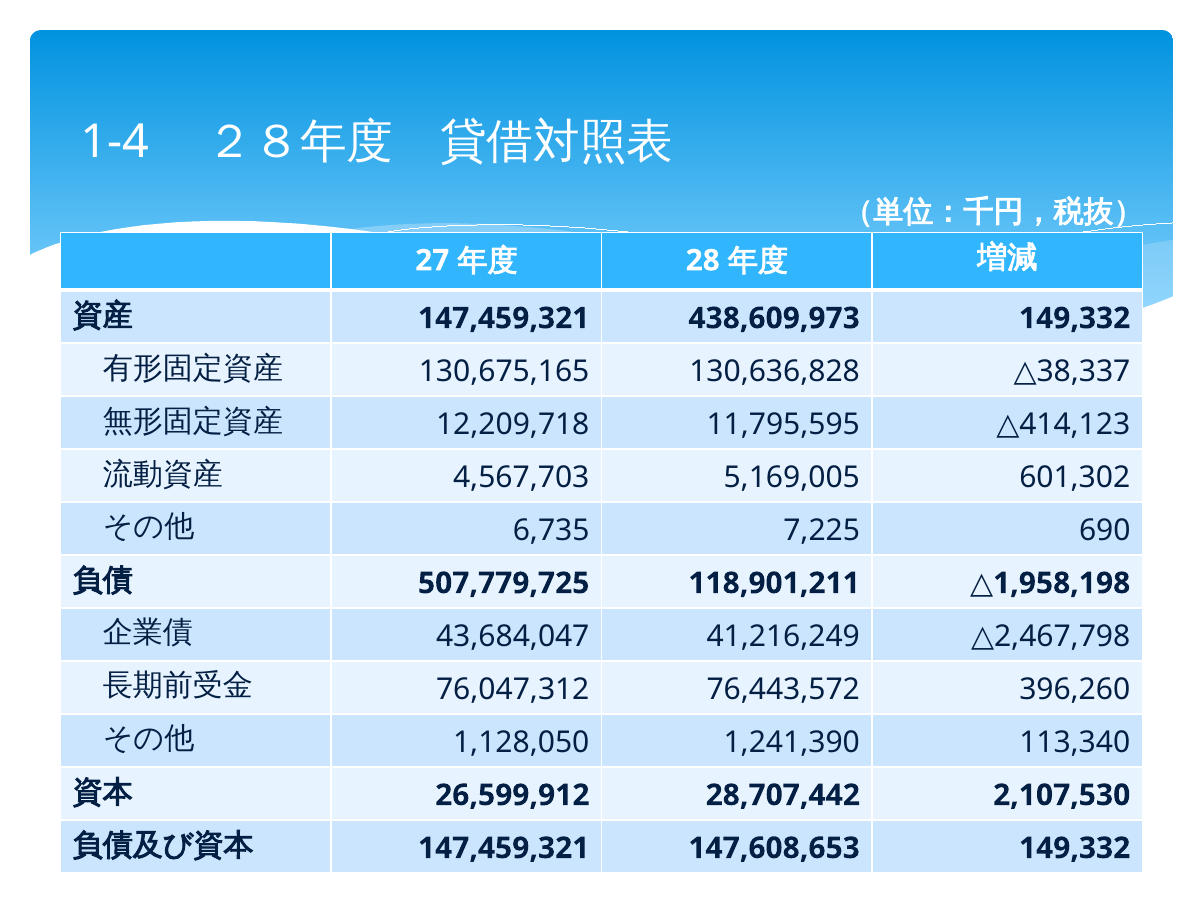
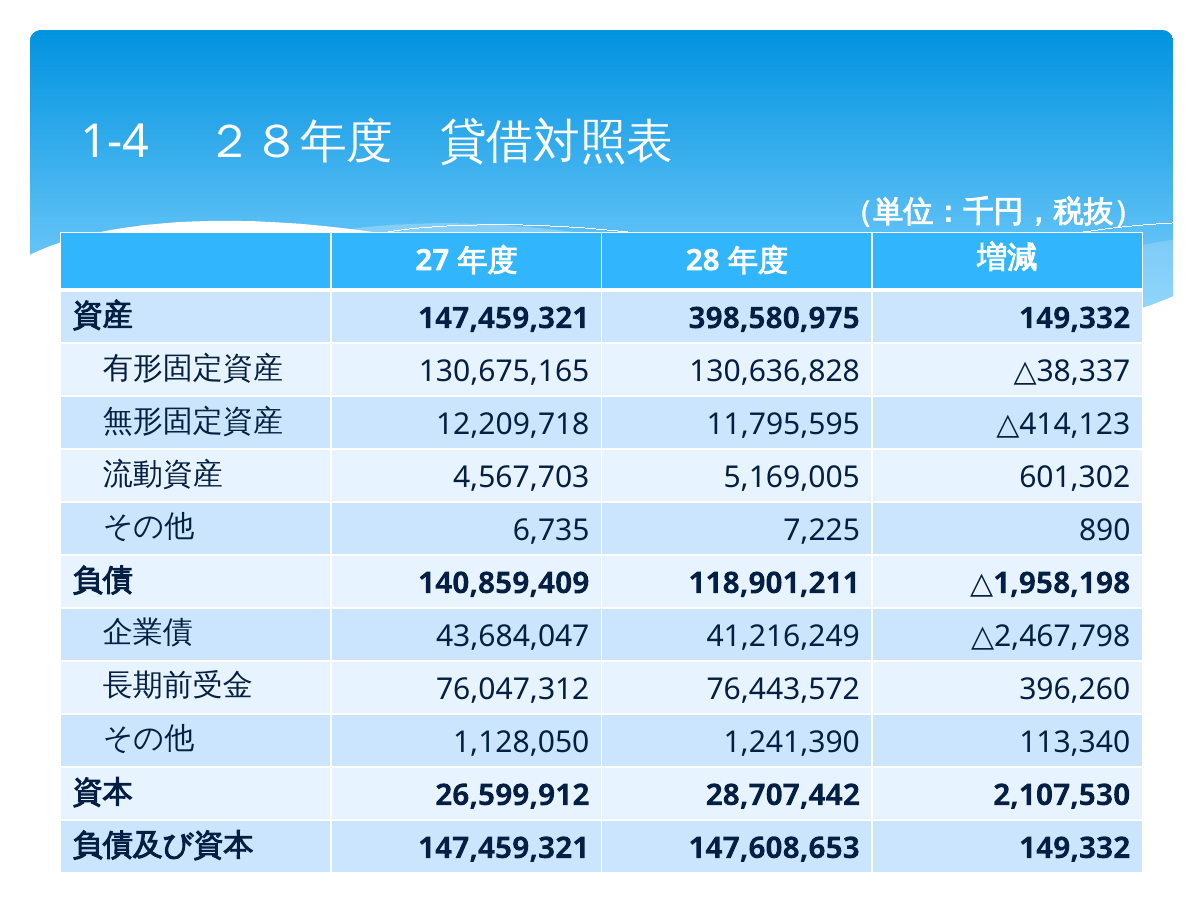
438,609,973: 438,609,973 -> 398,580,975
690: 690 -> 890
507,779,725: 507,779,725 -> 140,859,409
